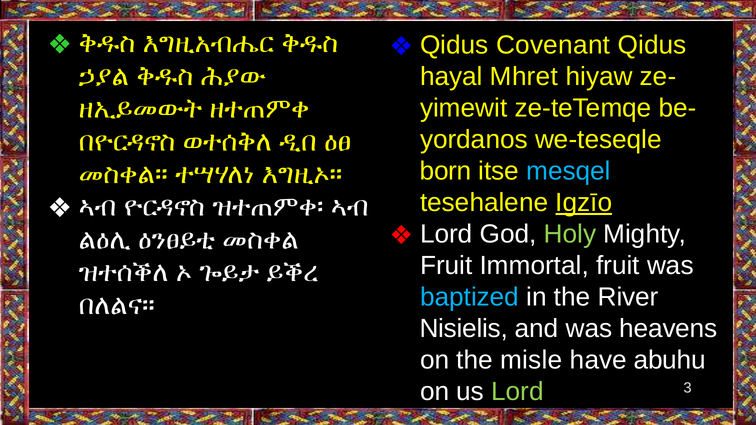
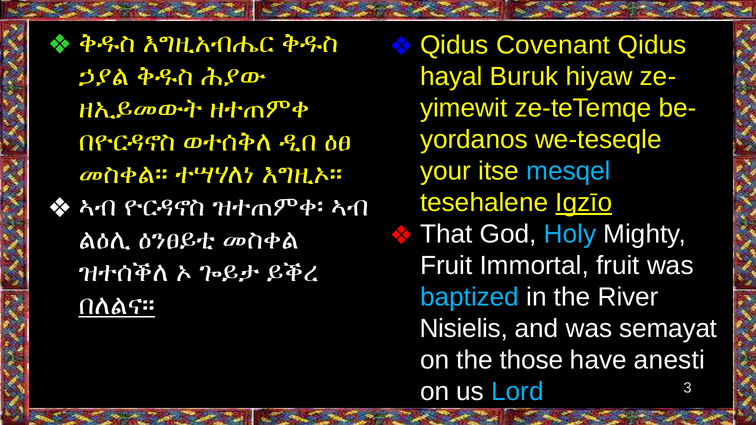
Mhret: Mhret -> Buruk
born: born -> your
Lord at (446, 234): Lord -> That
Holy colour: light green -> light blue
በለልና። underline: none -> present
heavens: heavens -> semayat
misle: misle -> those
abuhu: abuhu -> anesti
Lord at (517, 392) colour: light green -> light blue
